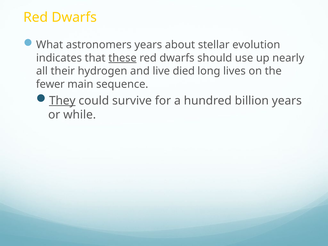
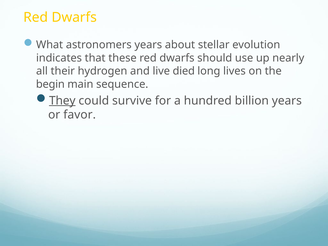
these underline: present -> none
fewer: fewer -> begin
while: while -> favor
